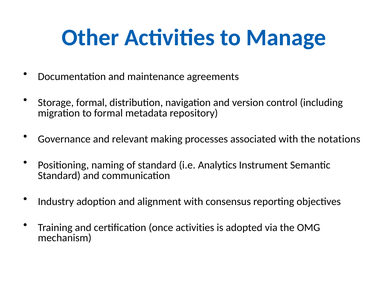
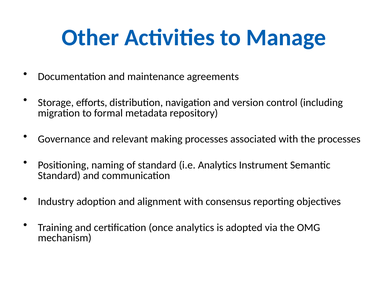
Storage formal: formal -> efforts
the notations: notations -> processes
once activities: activities -> analytics
